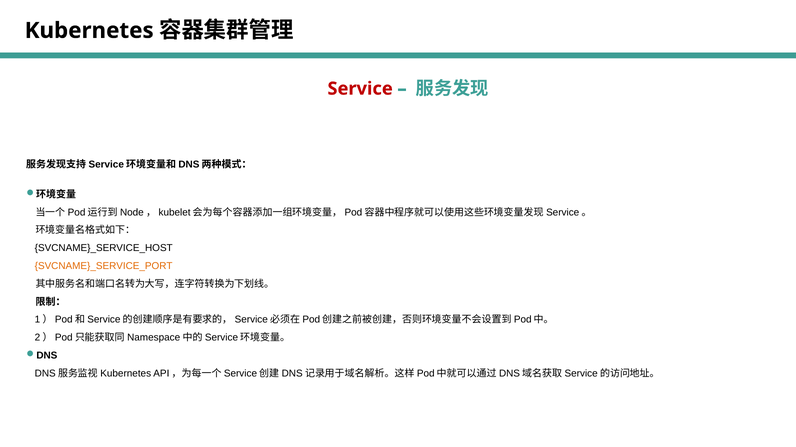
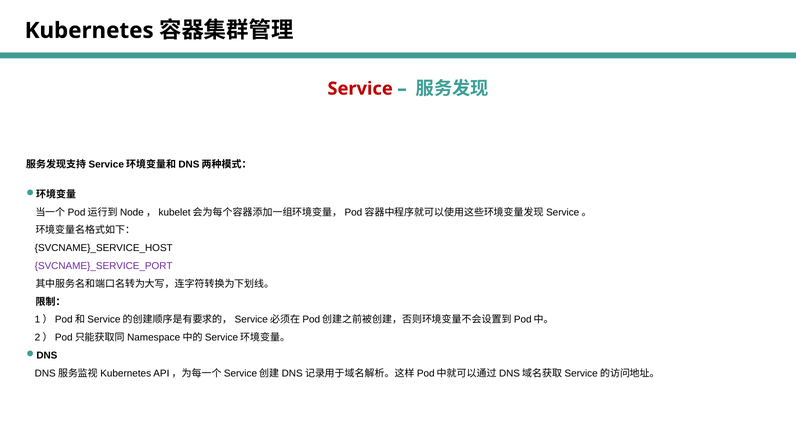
SVCNAME}_SERVICE_PORT colour: orange -> purple
